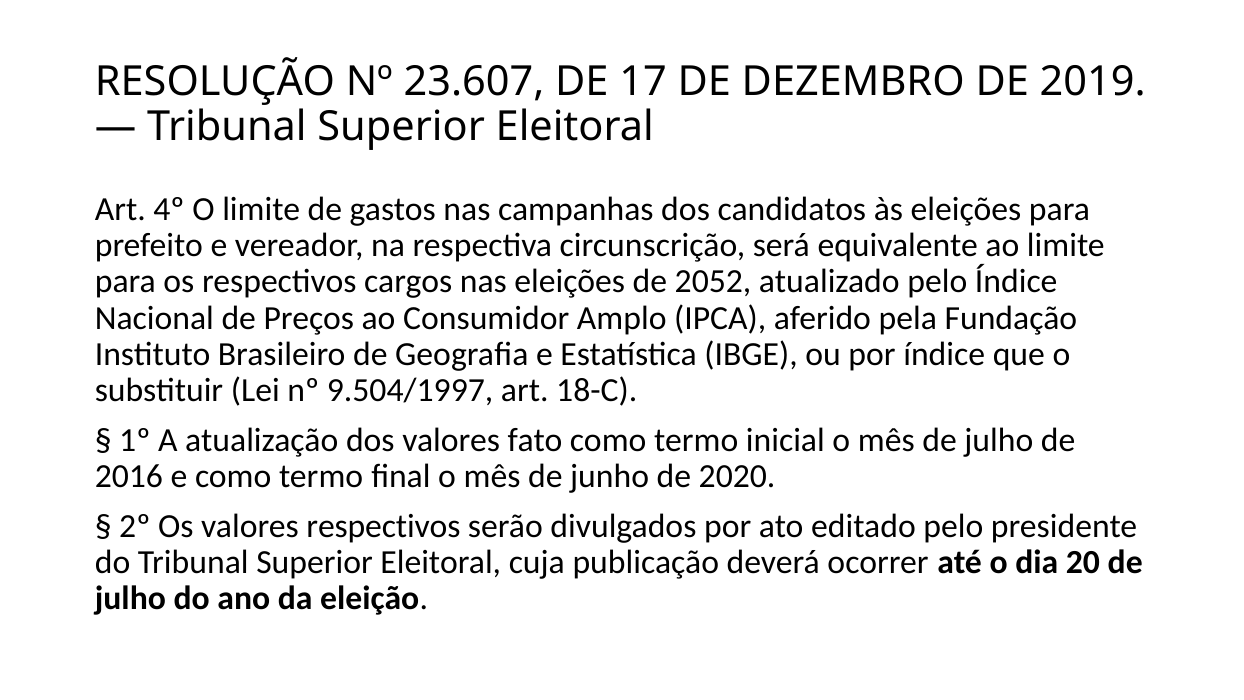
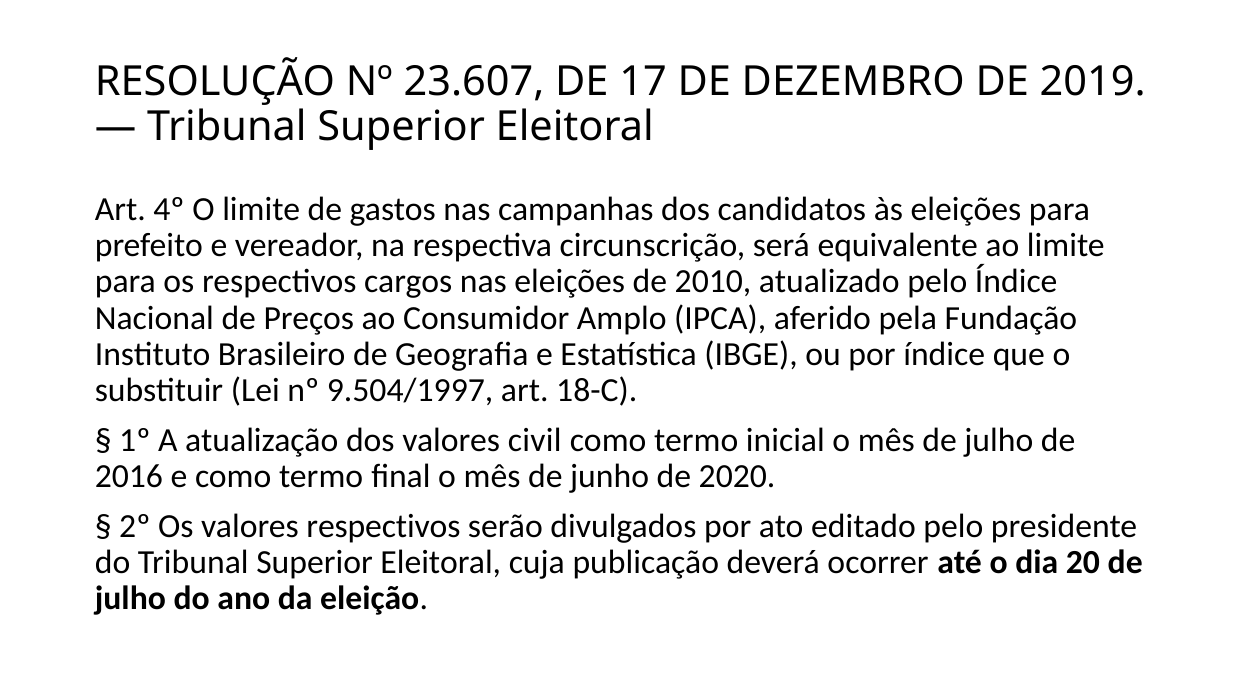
2052: 2052 -> 2010
fato: fato -> civil
